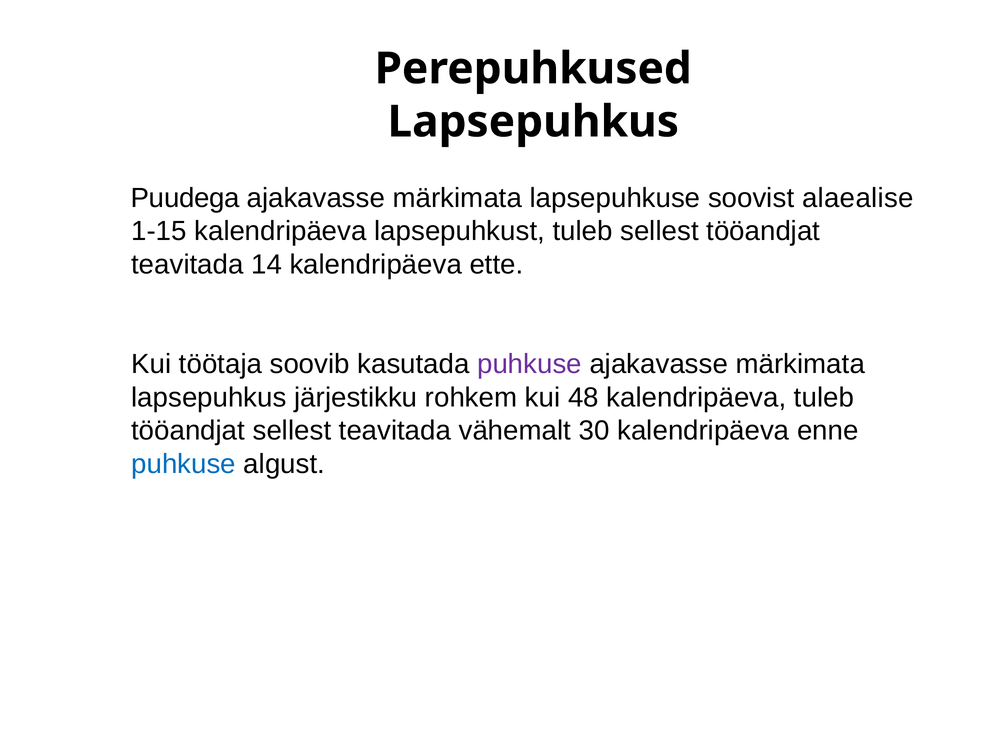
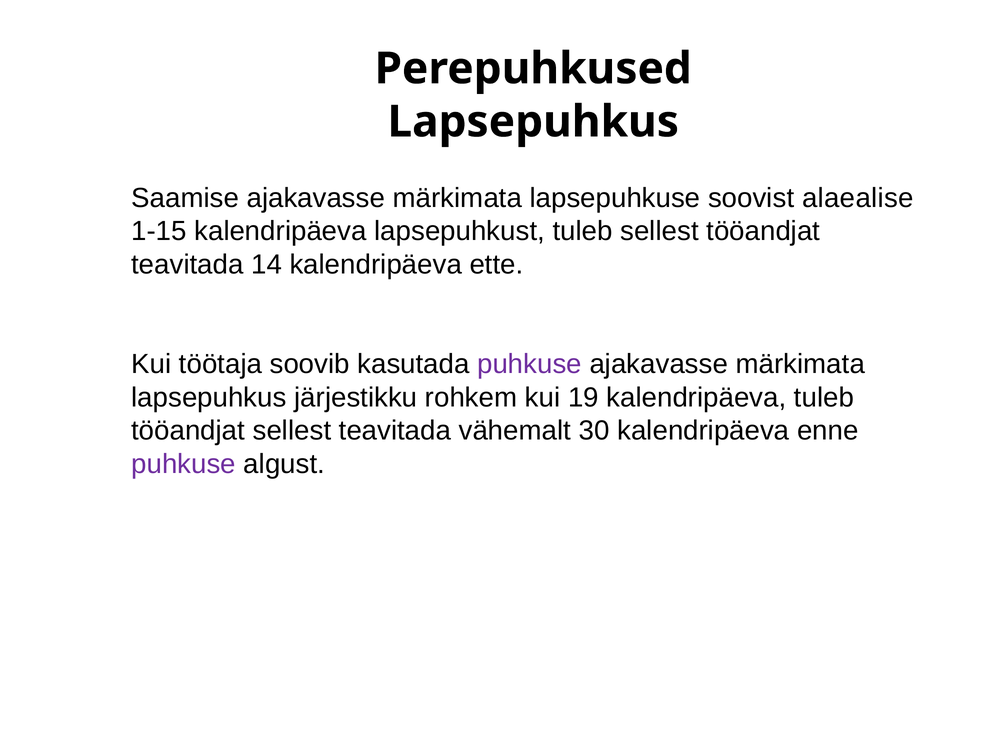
Puudega: Puudega -> Saamise
48: 48 -> 19
puhkuse at (184, 463) colour: blue -> purple
